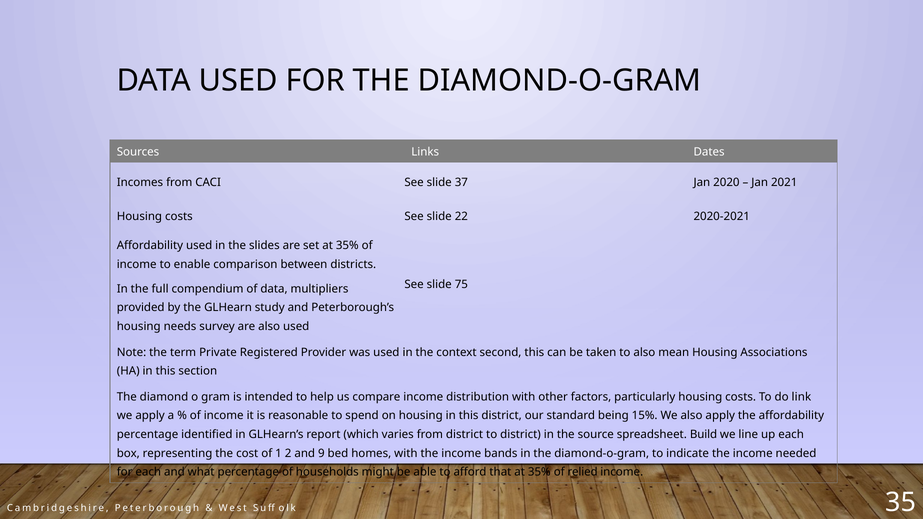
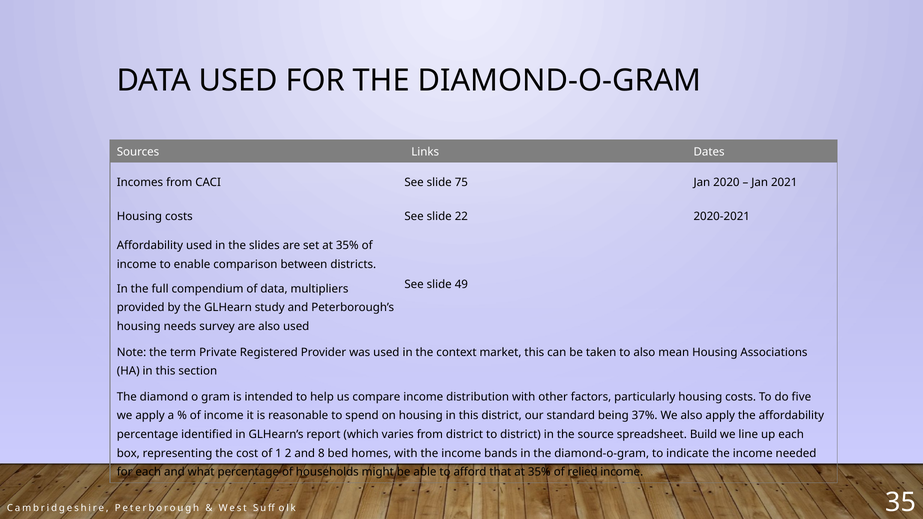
37: 37 -> 75
75: 75 -> 49
second: second -> market
link: link -> five
15%: 15% -> 37%
9: 9 -> 8
